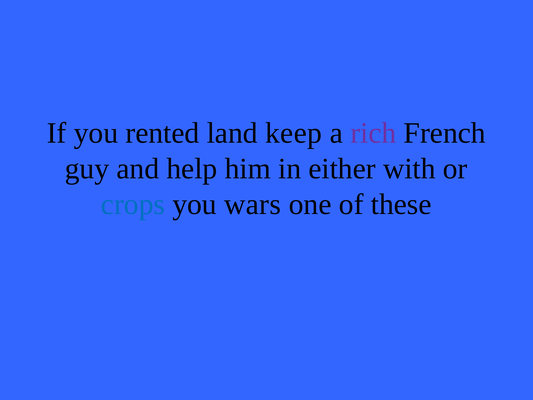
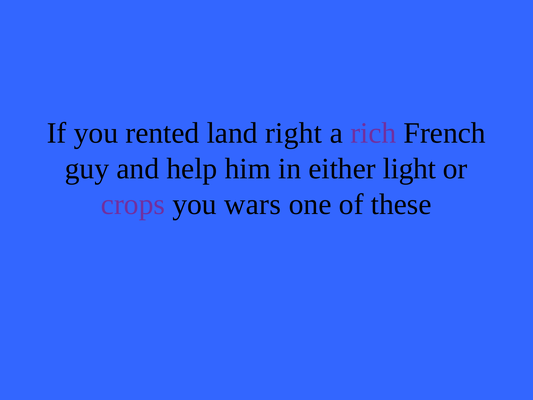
keep: keep -> right
with: with -> light
crops colour: blue -> purple
